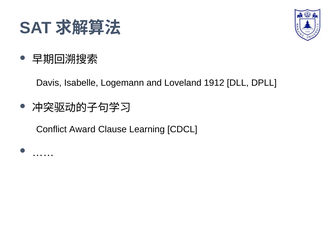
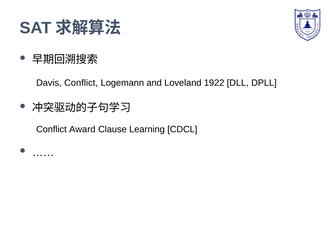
Davis Isabelle: Isabelle -> Conflict
1912: 1912 -> 1922
